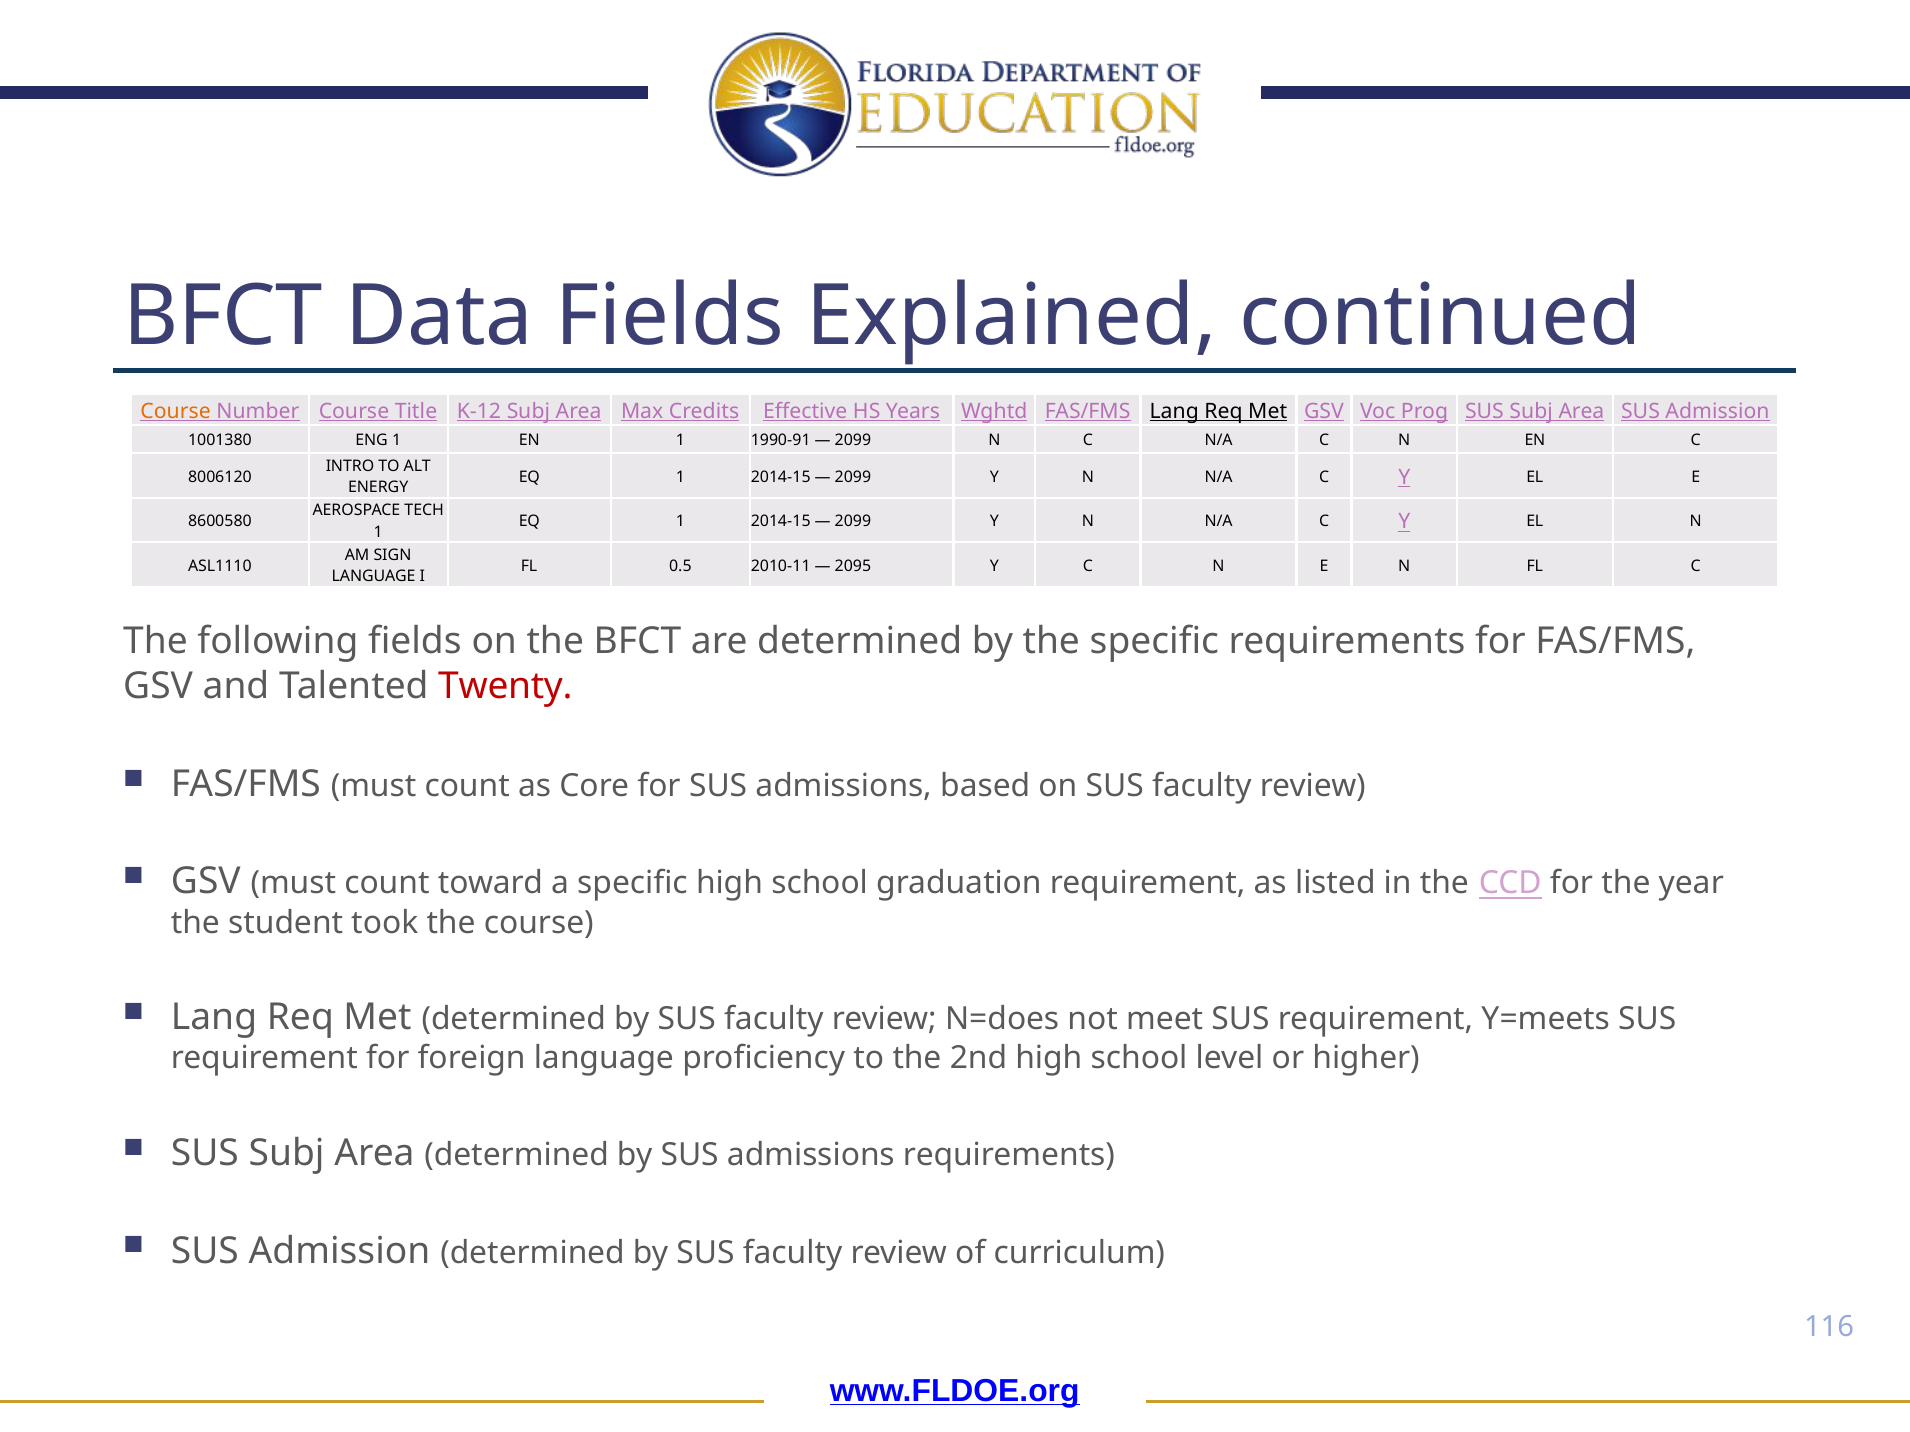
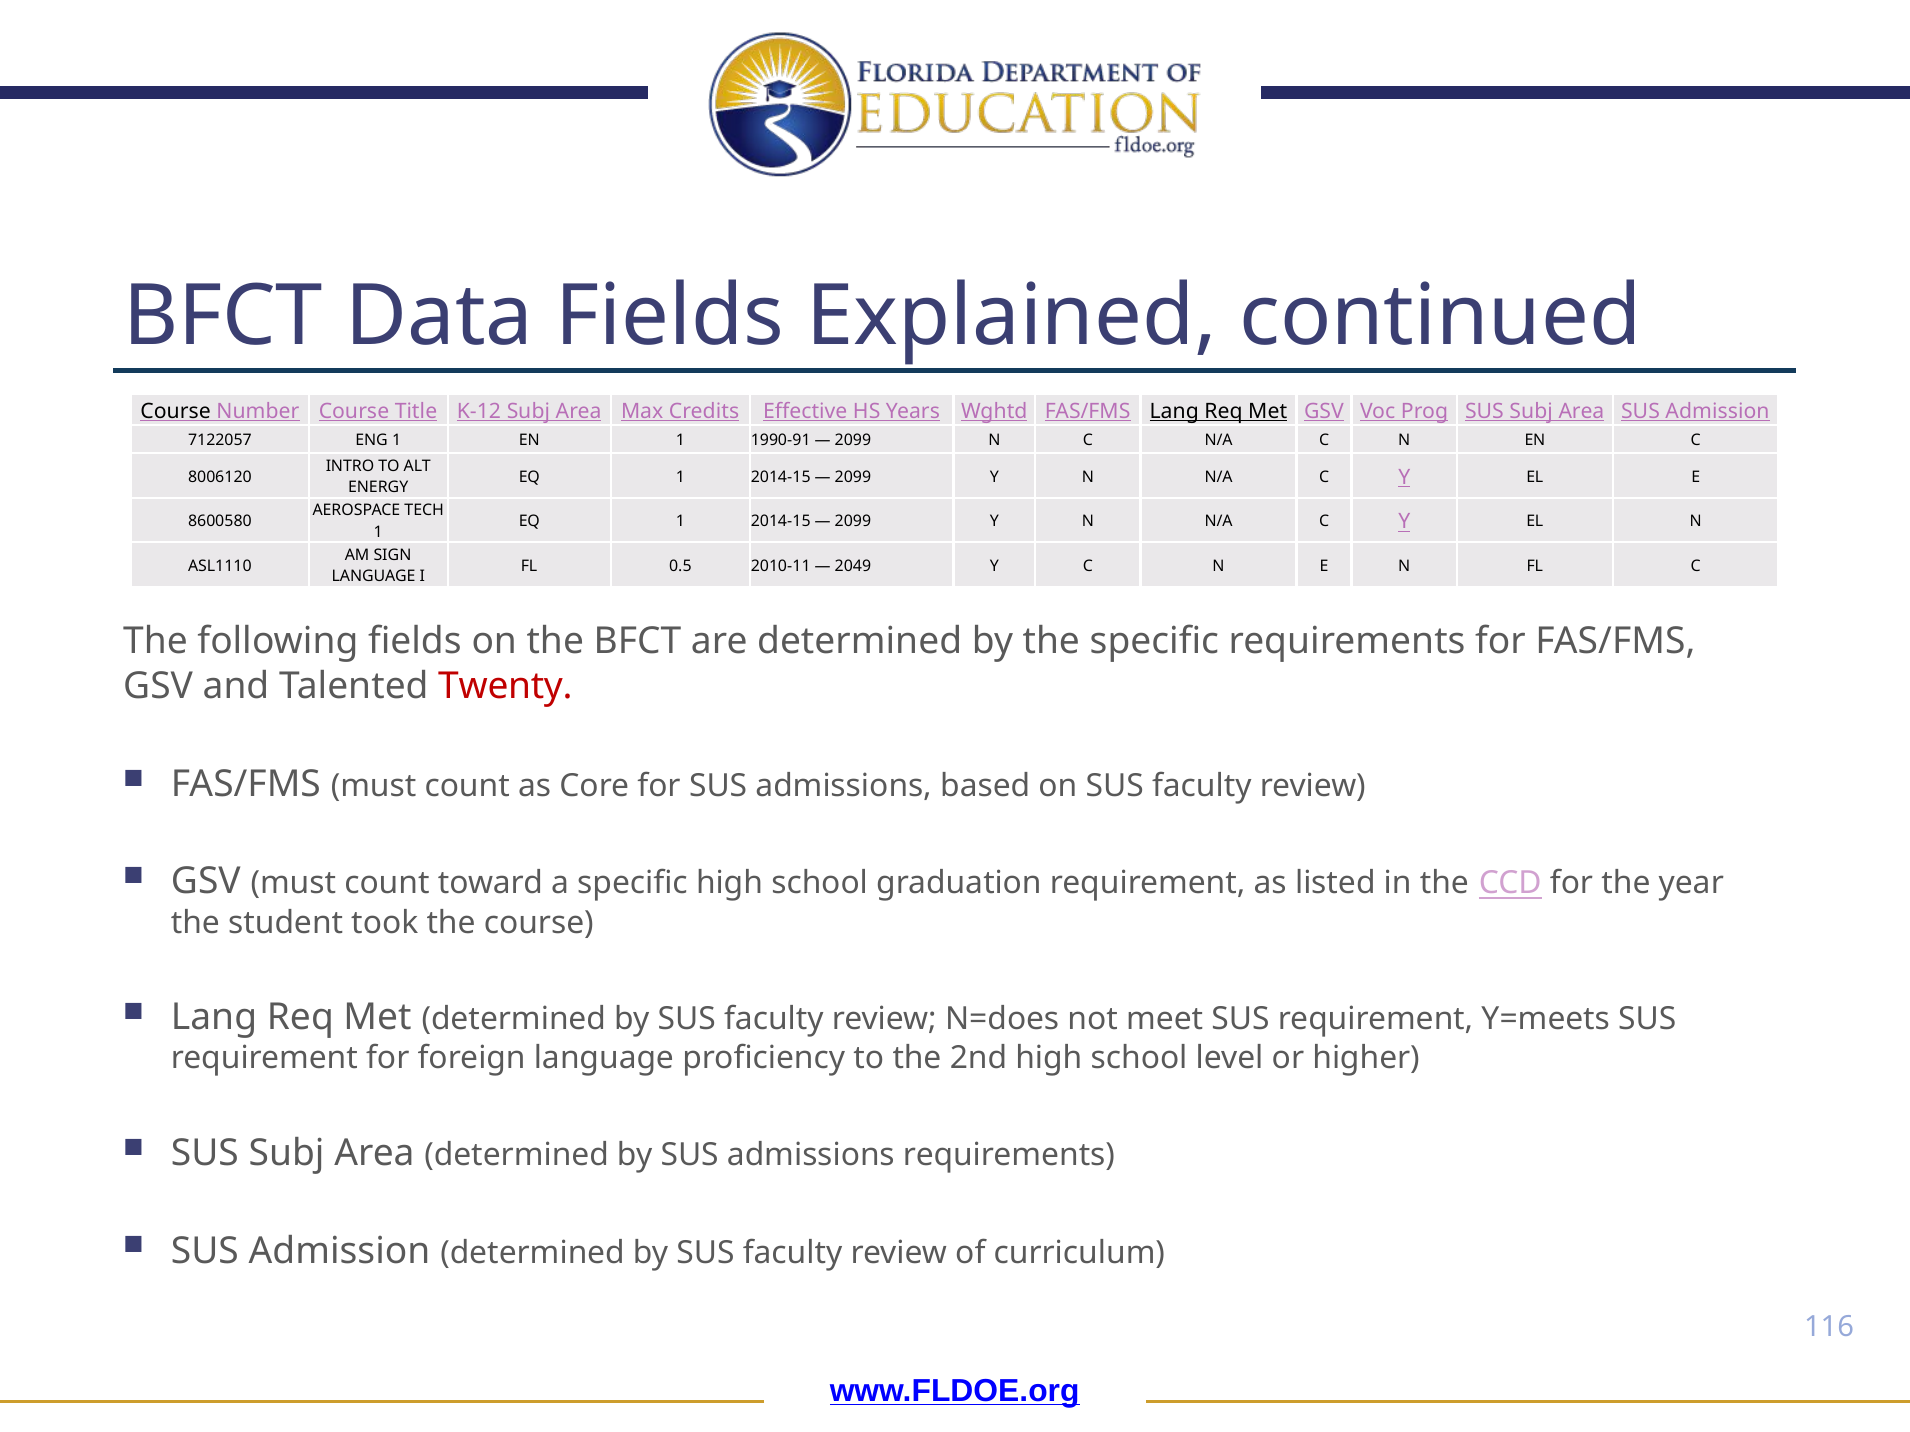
Course at (176, 411) colour: orange -> black
1001380: 1001380 -> 7122057
2095: 2095 -> 2049
